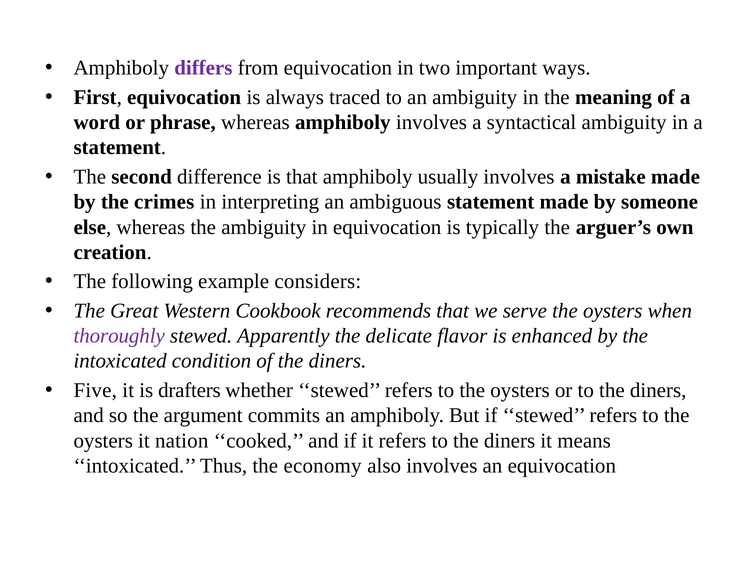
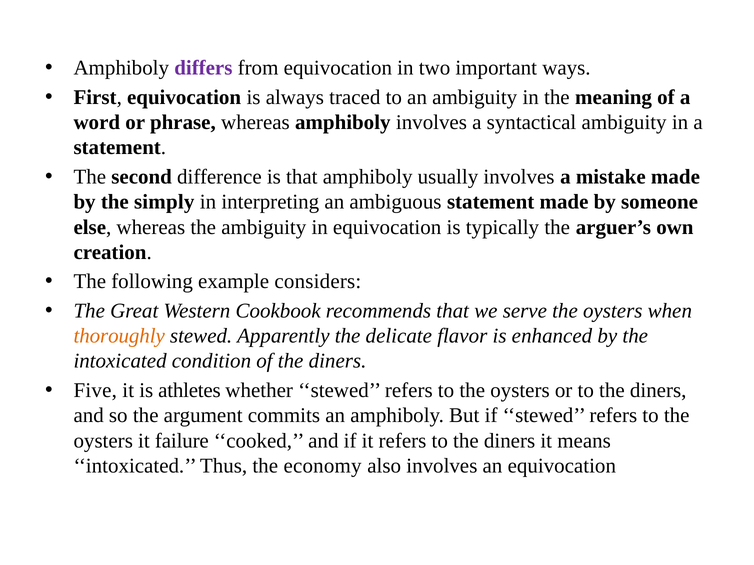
crimes: crimes -> simply
thoroughly colour: purple -> orange
drafters: drafters -> athletes
nation: nation -> failure
